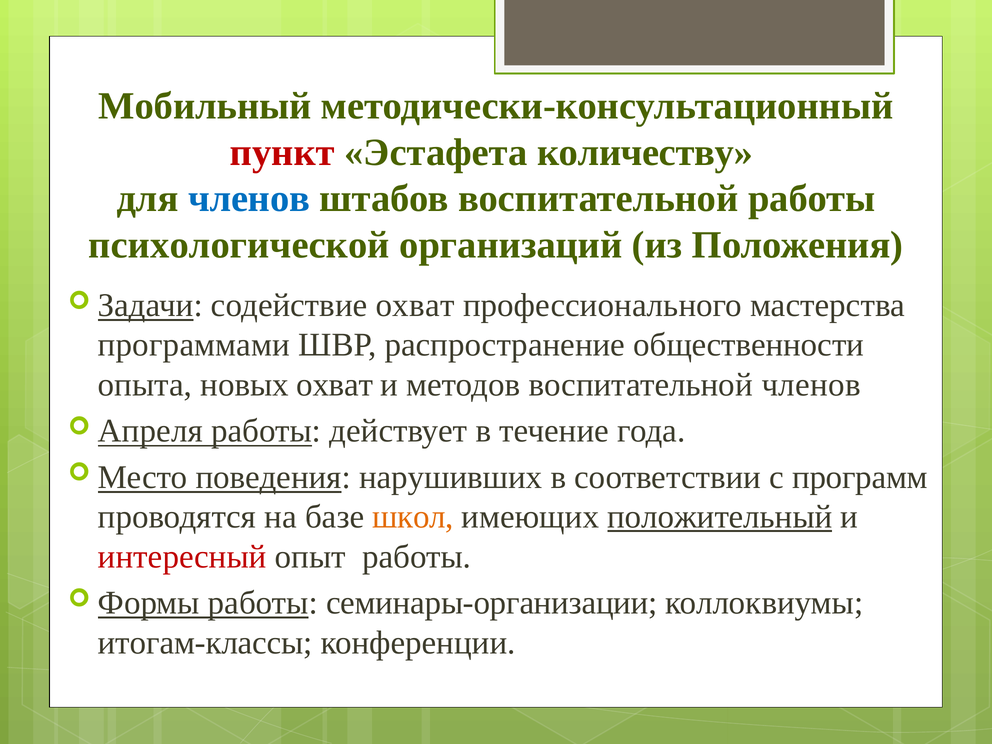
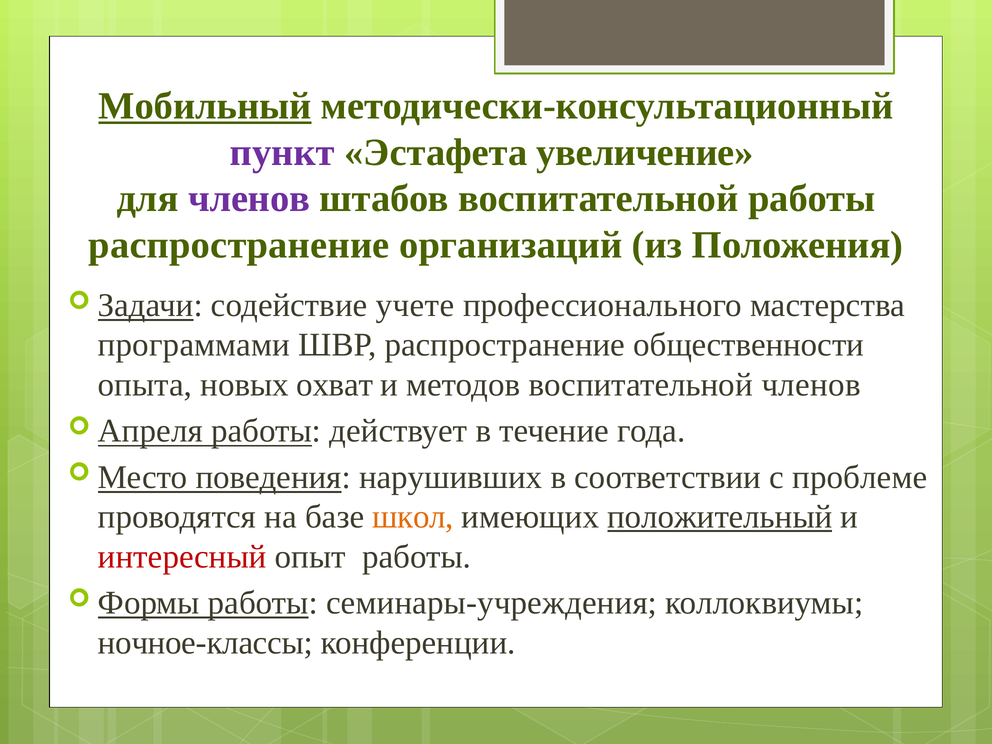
Мобильный underline: none -> present
пункт colour: red -> purple
количеству: количеству -> увеличение
членов at (249, 199) colour: blue -> purple
психологической at (239, 245): психологической -> распространение
содействие охват: охват -> учете
программ: программ -> проблеме
семинары-организации: семинары-организации -> семинары-учреждения
итогам-классы: итогам-классы -> ночное-классы
